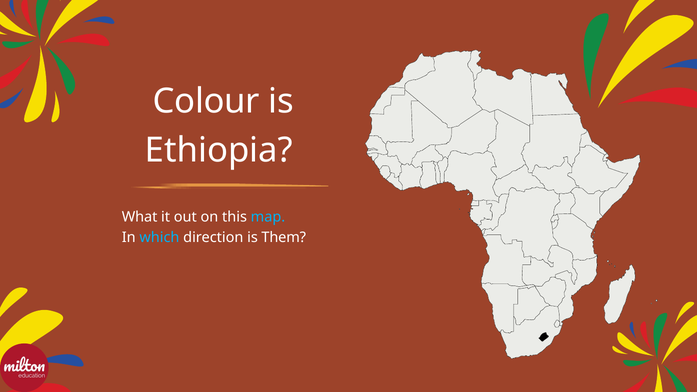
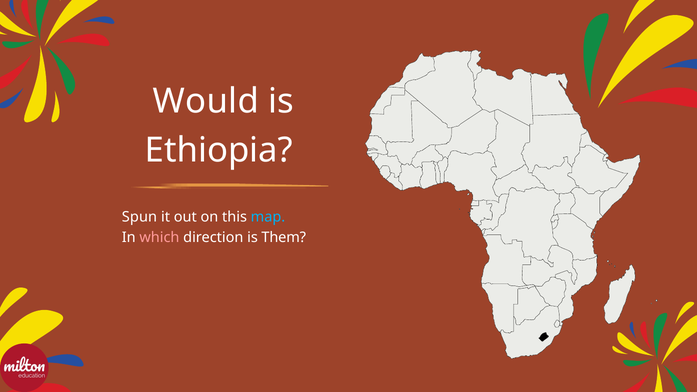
Colour: Colour -> Would
What: What -> Spun
which colour: light blue -> pink
